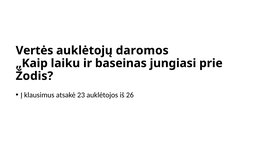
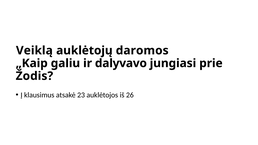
Vertės: Vertės -> Veiklą
laiku: laiku -> galiu
baseinas: baseinas -> dalyvavo
